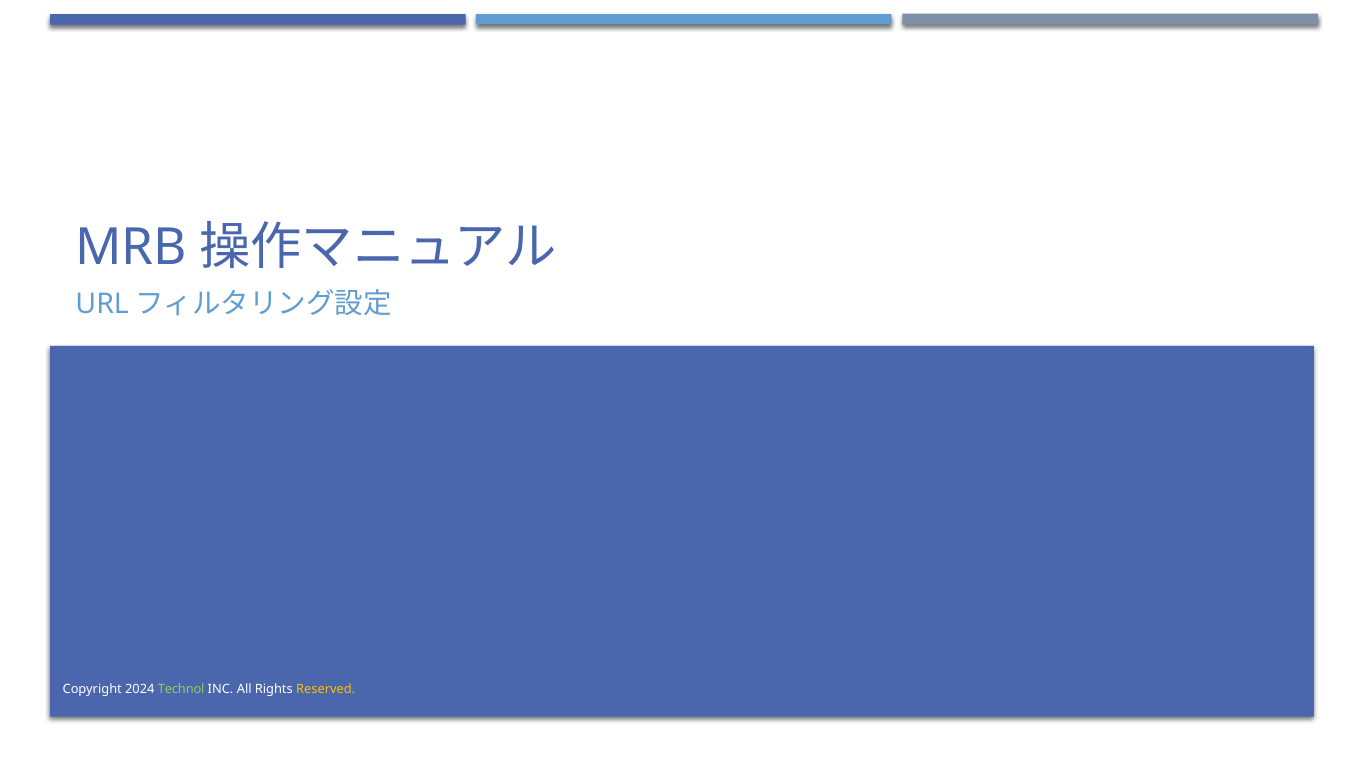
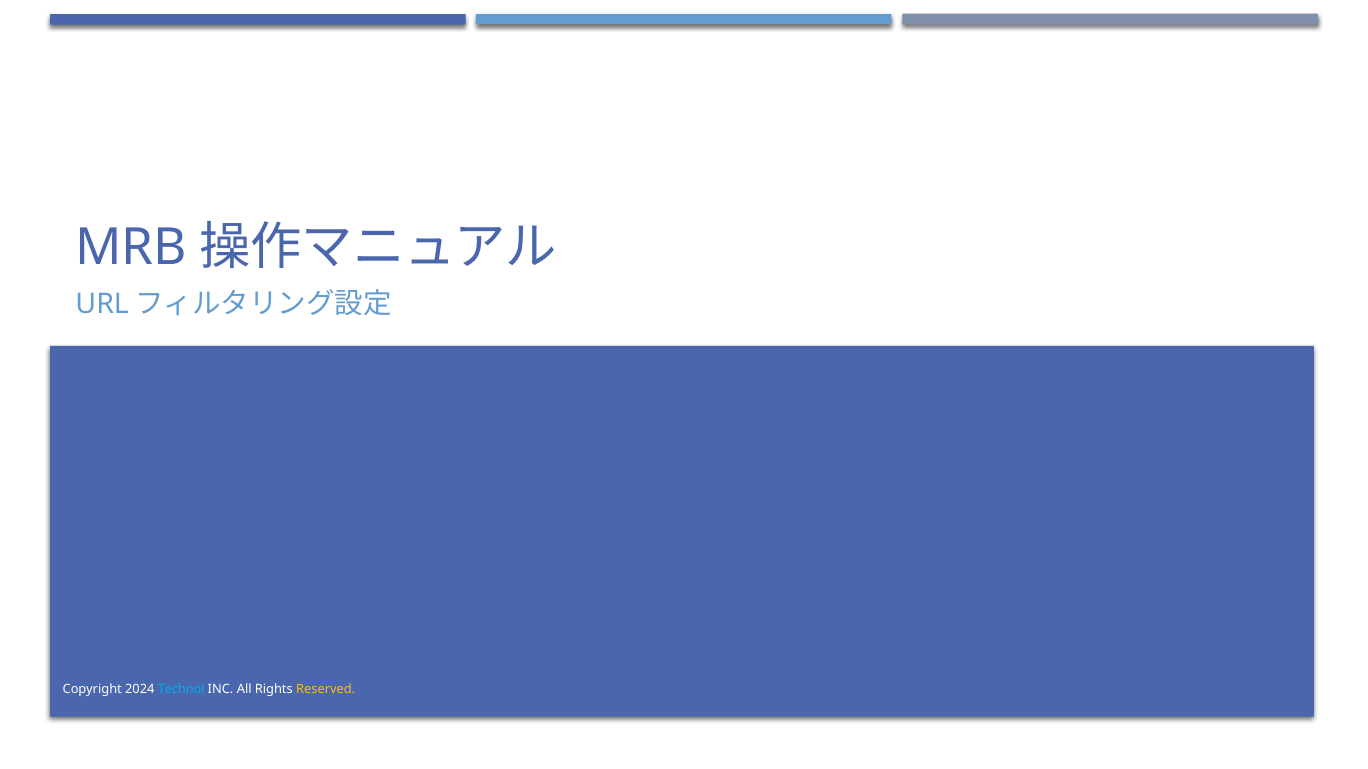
Technol colour: light green -> light blue
